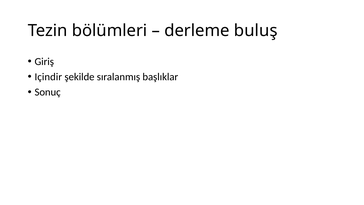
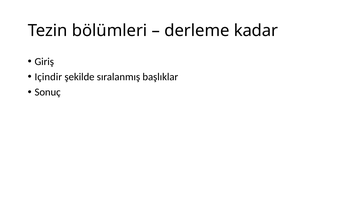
buluş: buluş -> kadar
